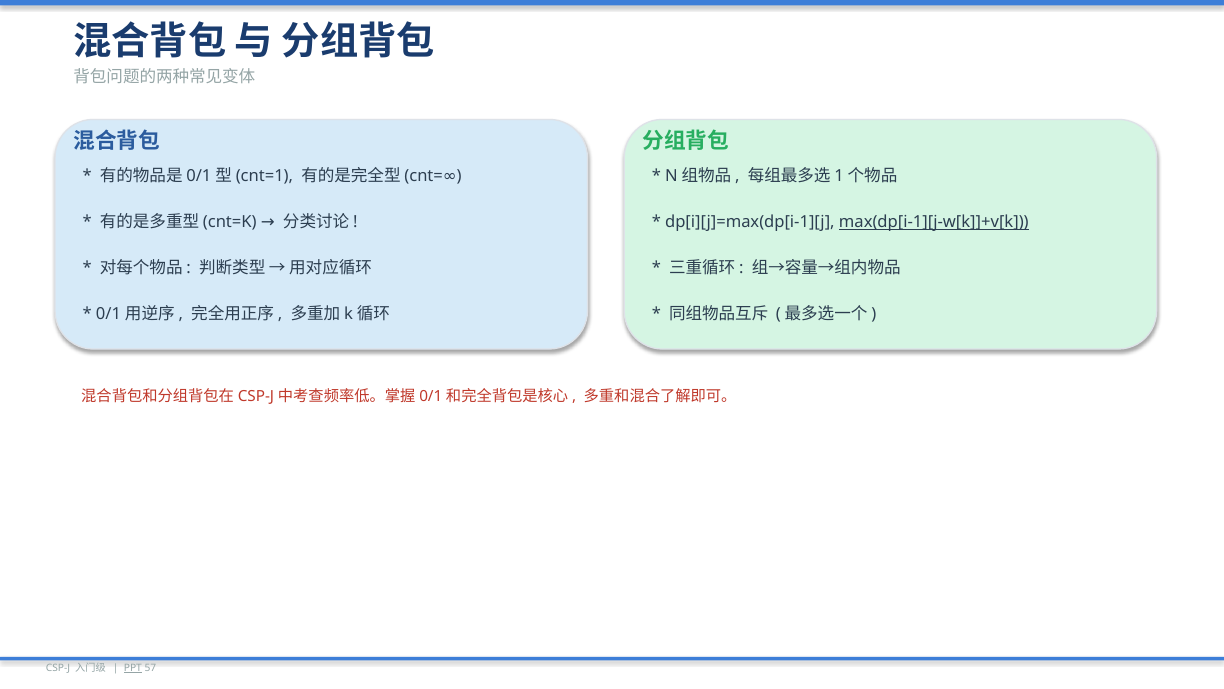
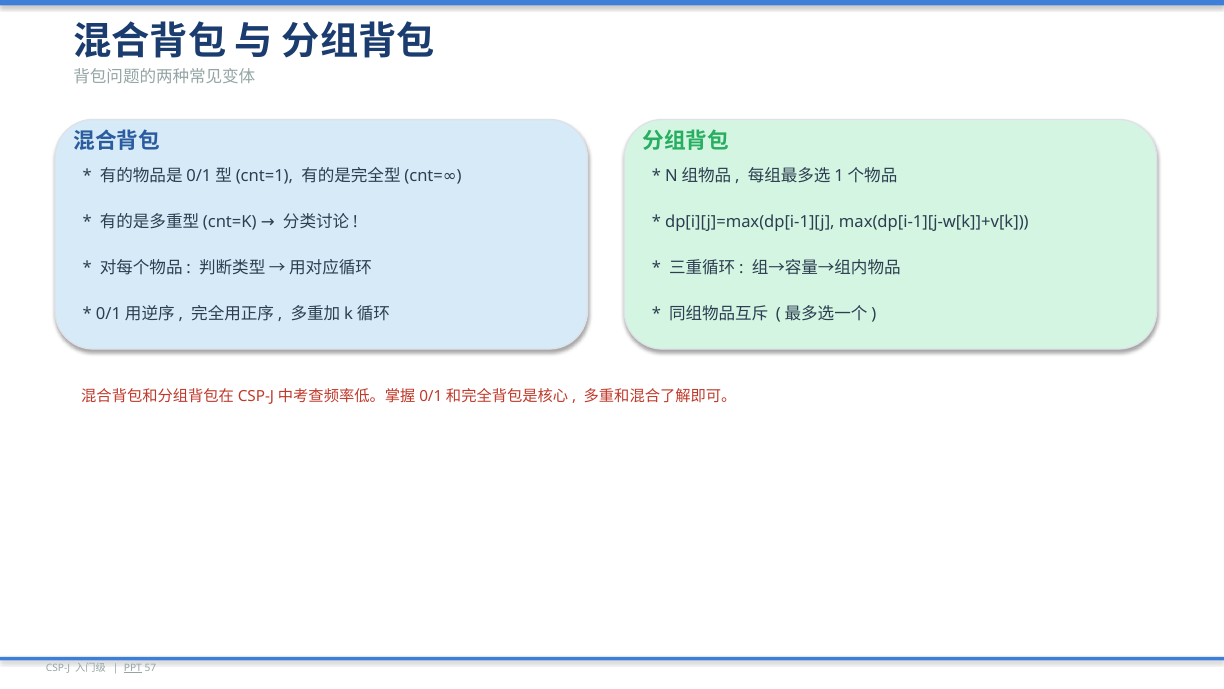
max(dp[i-1][j-w[k]]+v[k underline: present -> none
